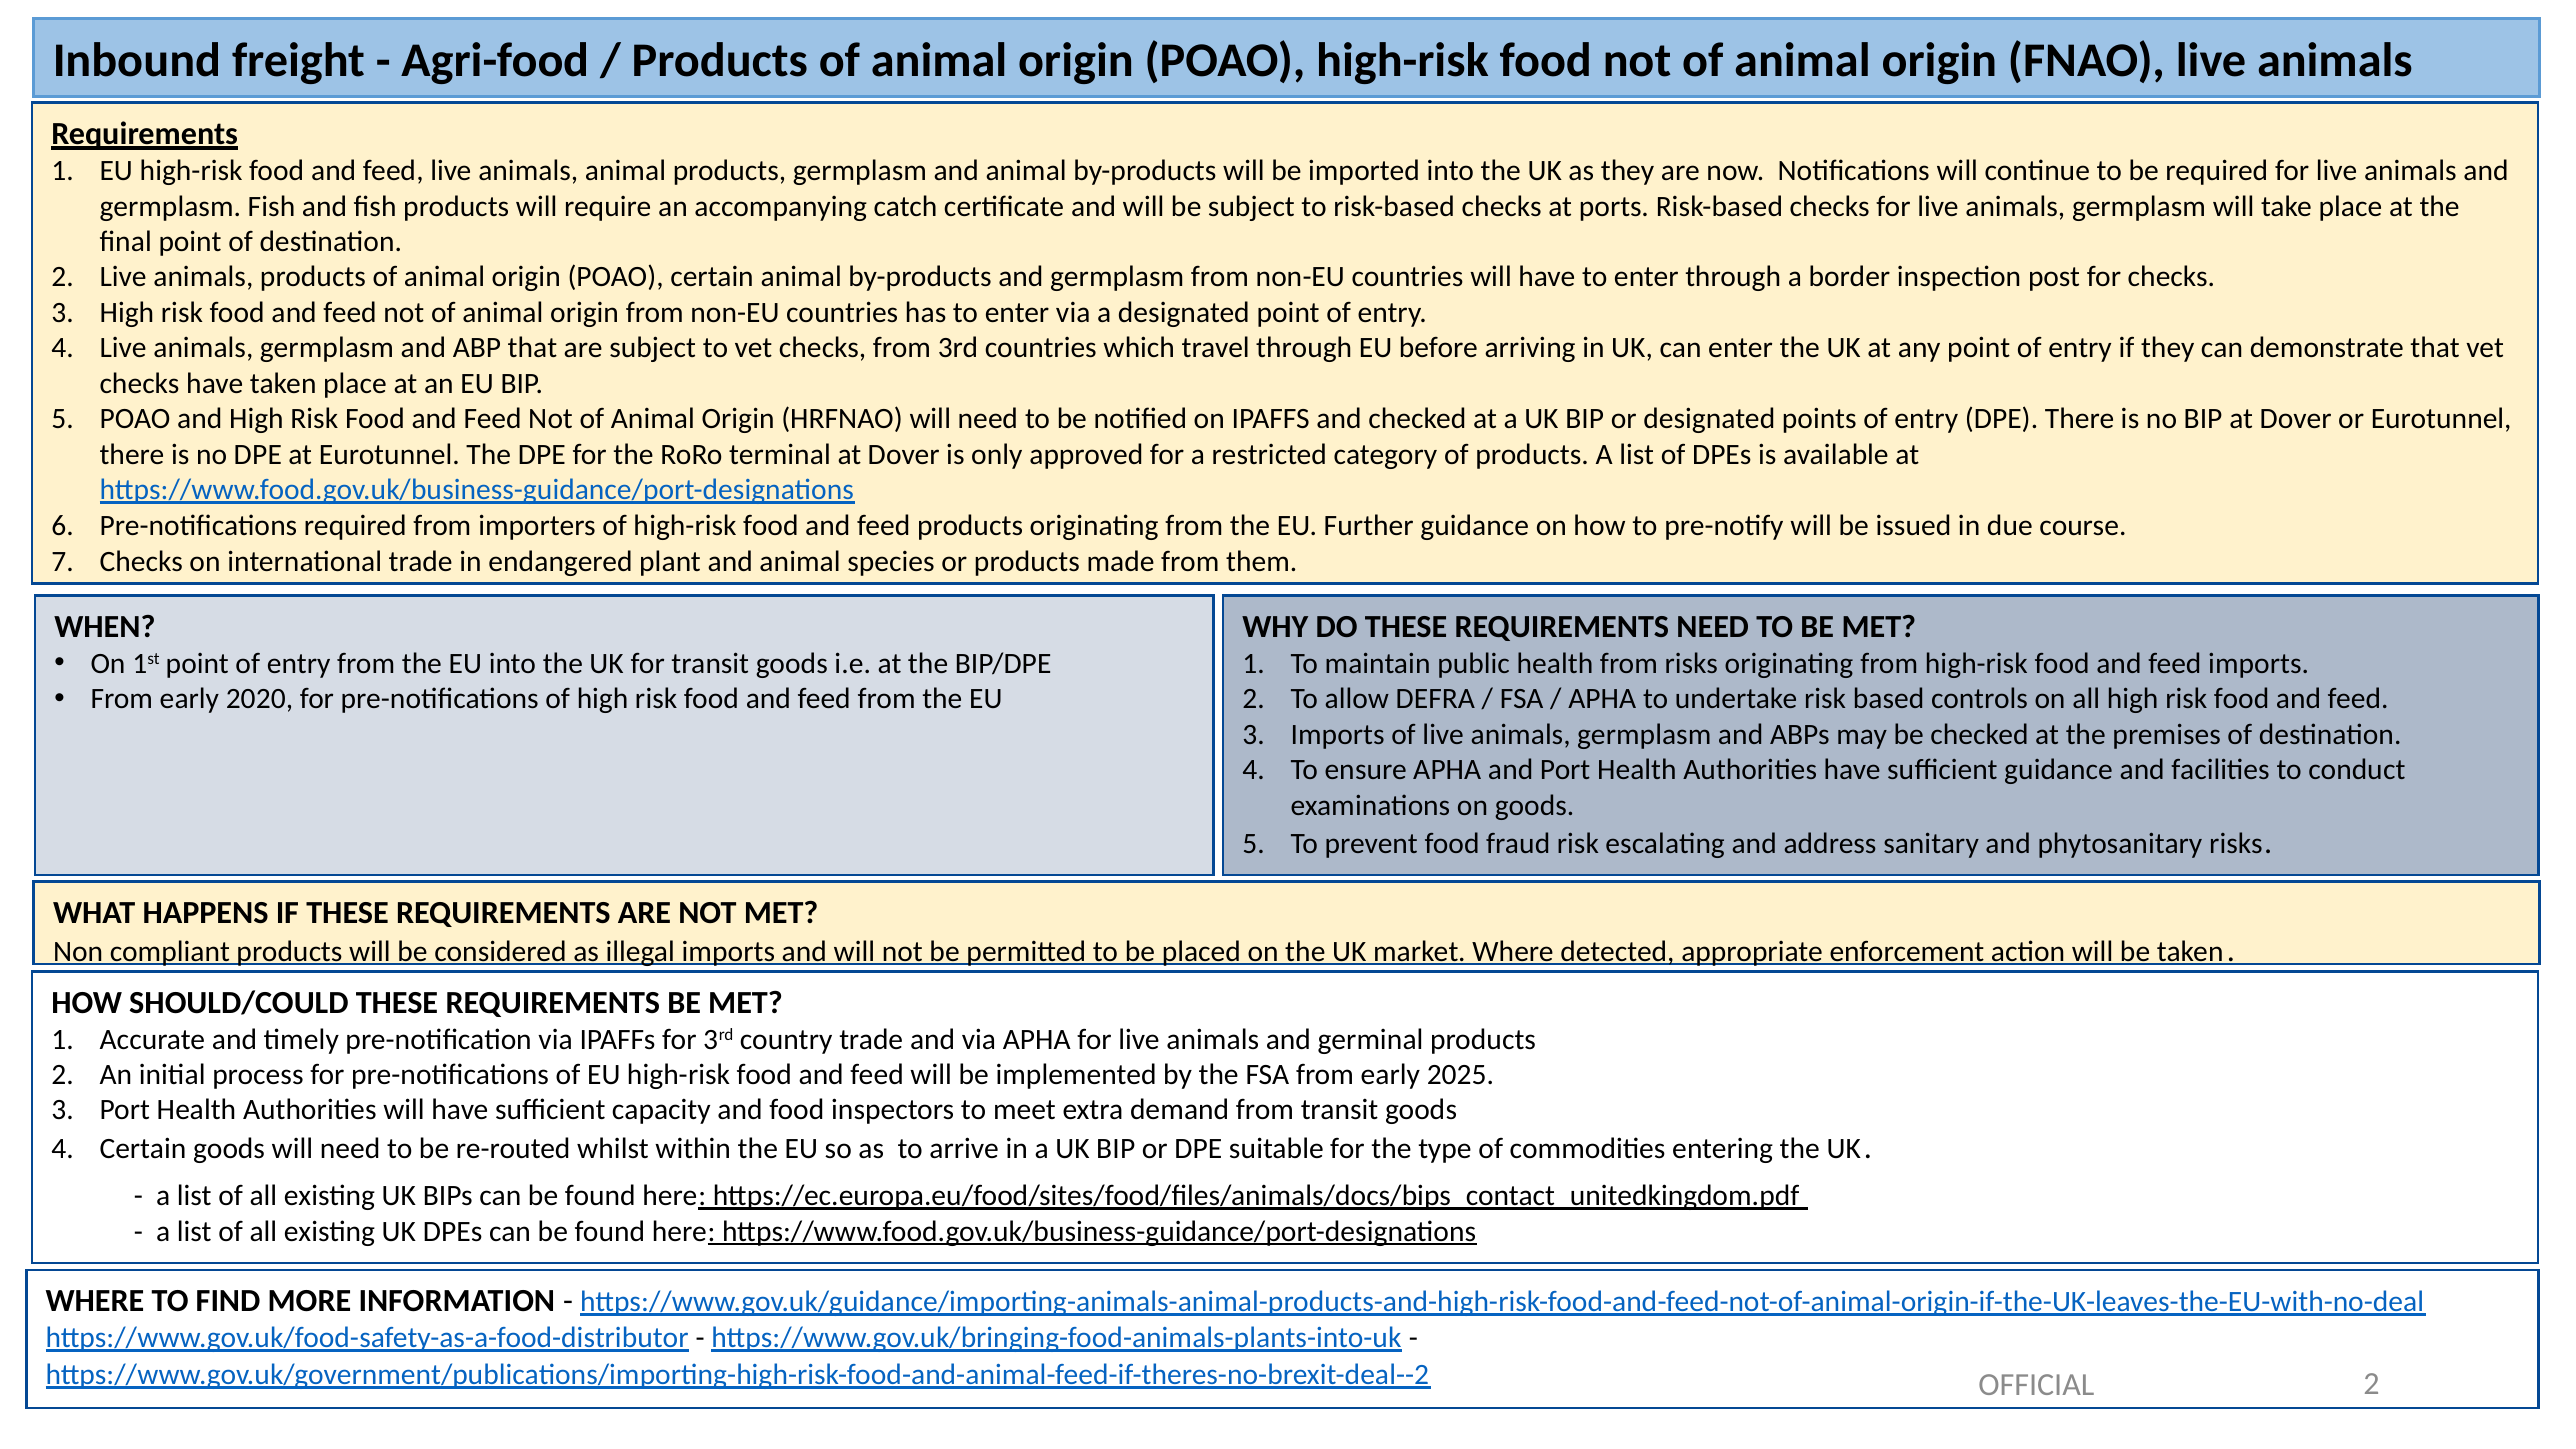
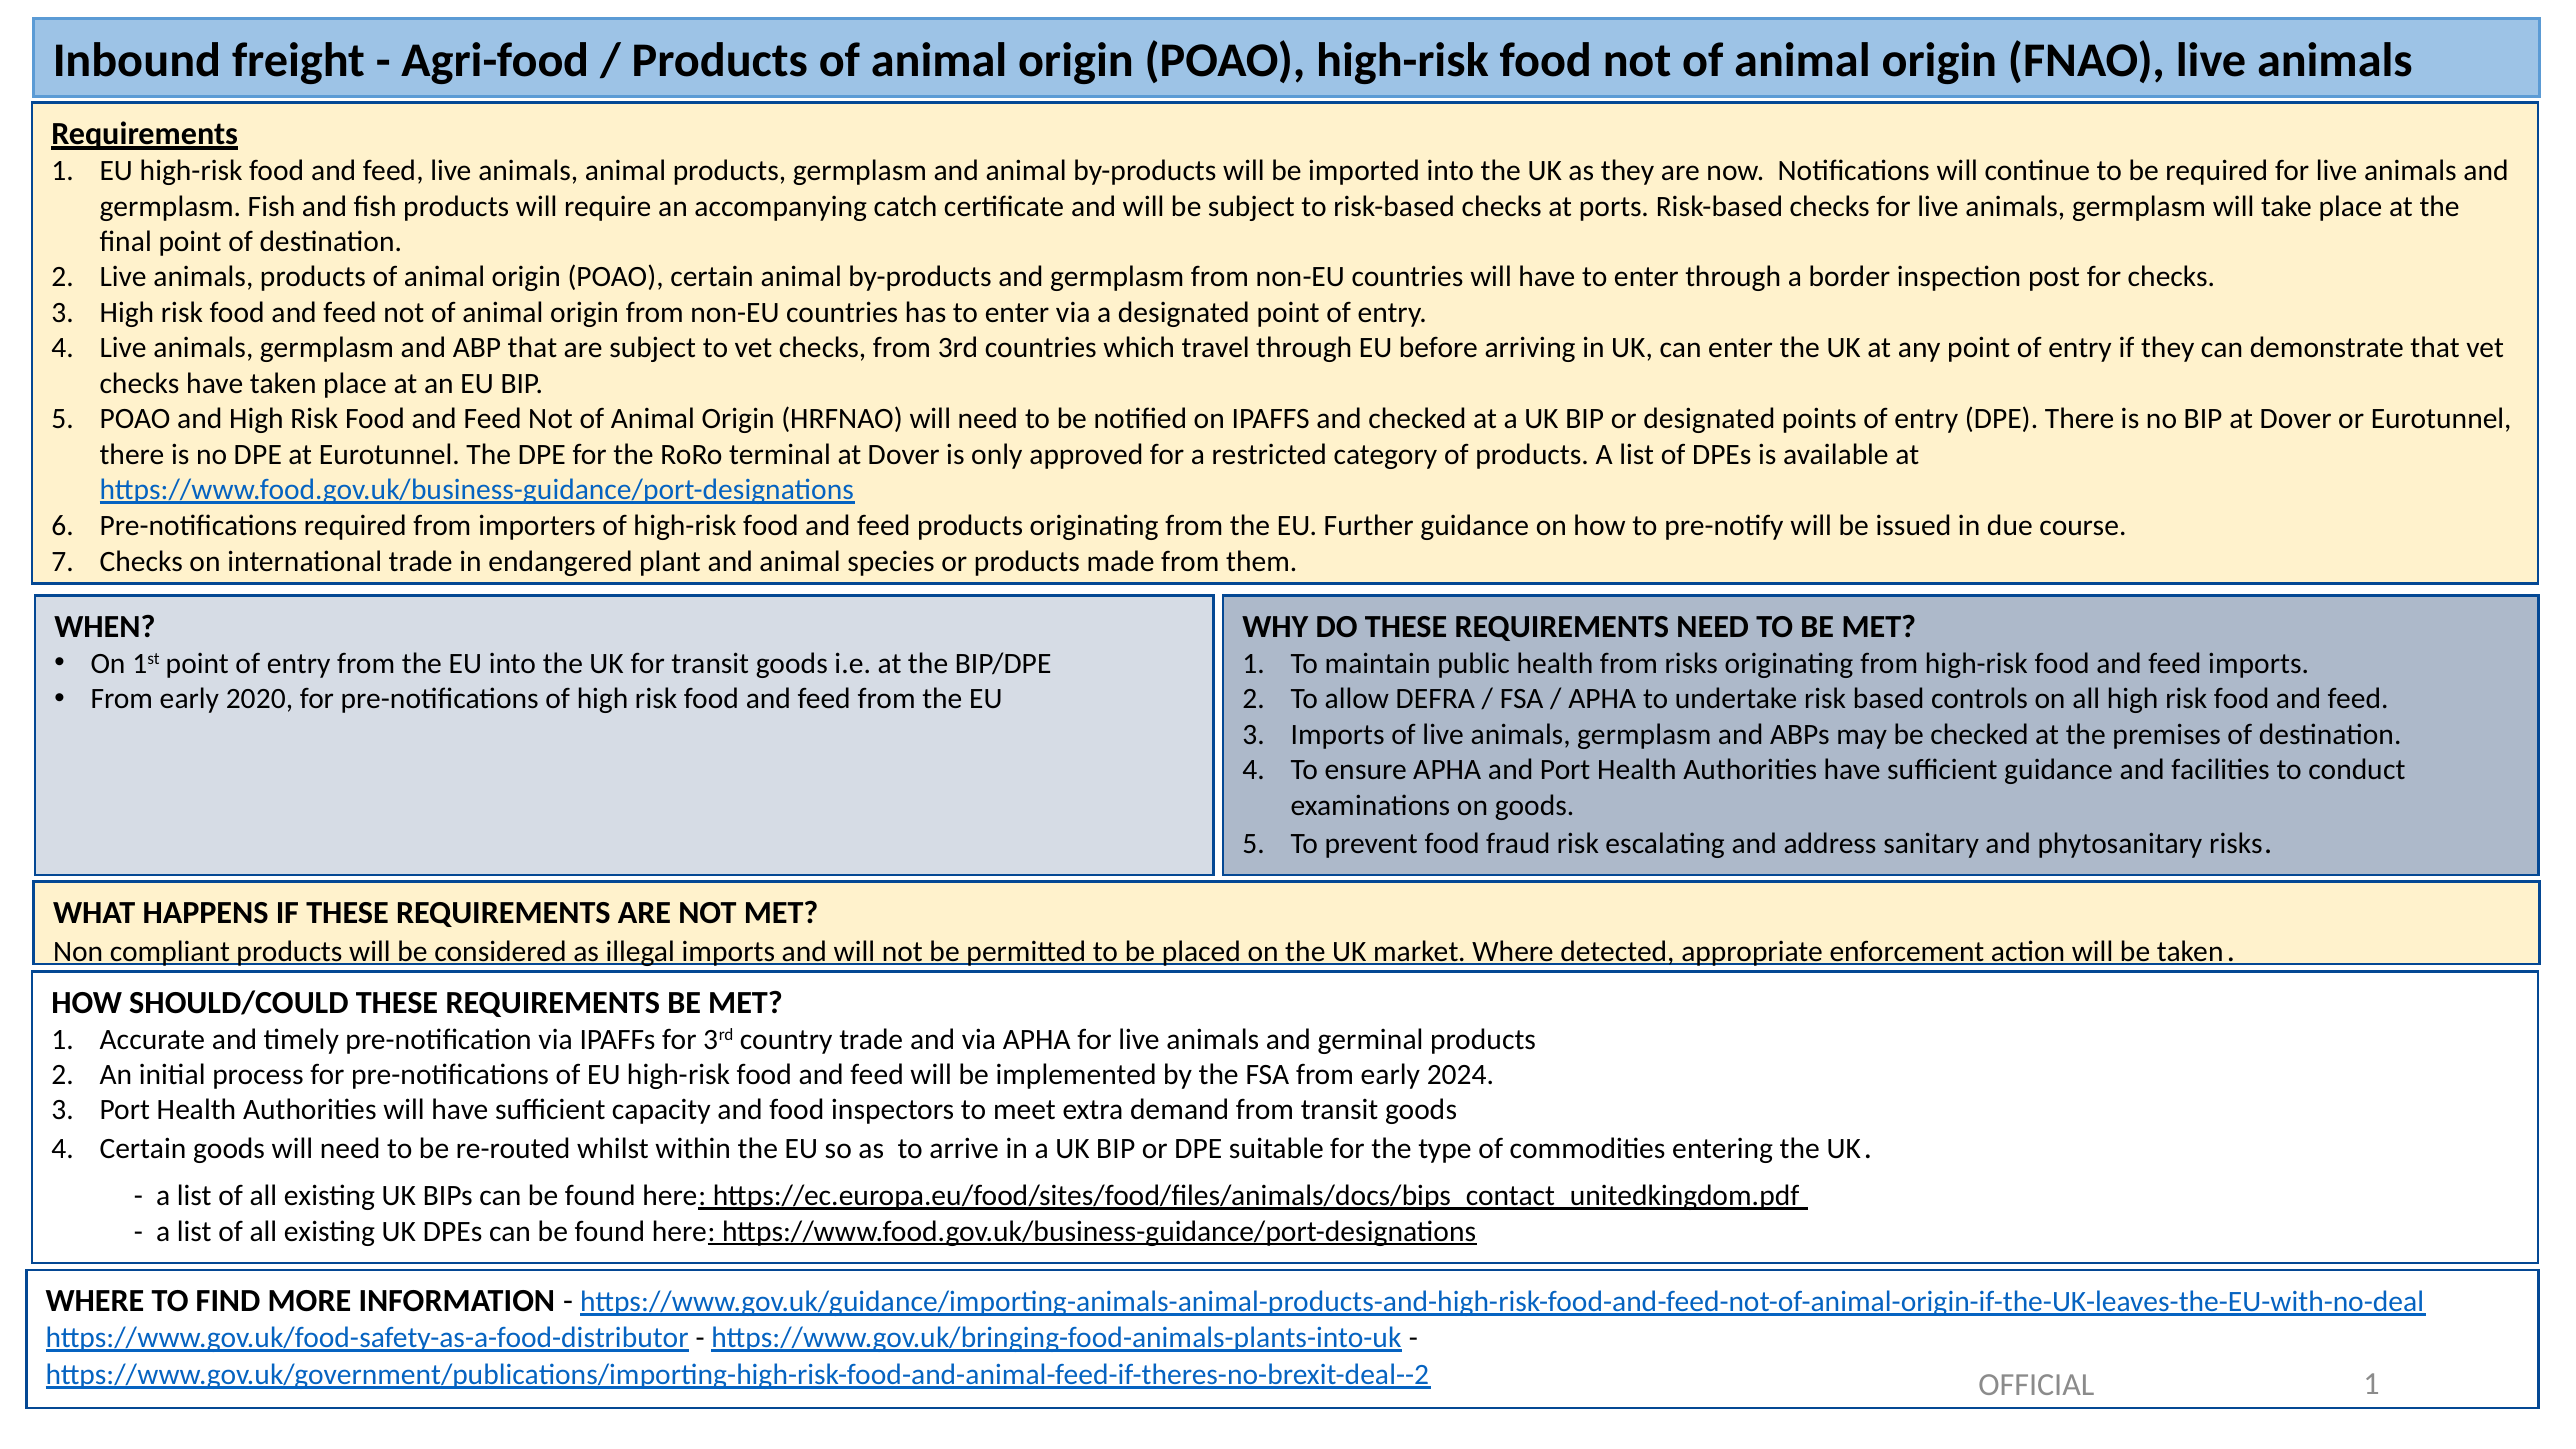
2025: 2025 -> 2024
OFFICIAL 2: 2 -> 1
